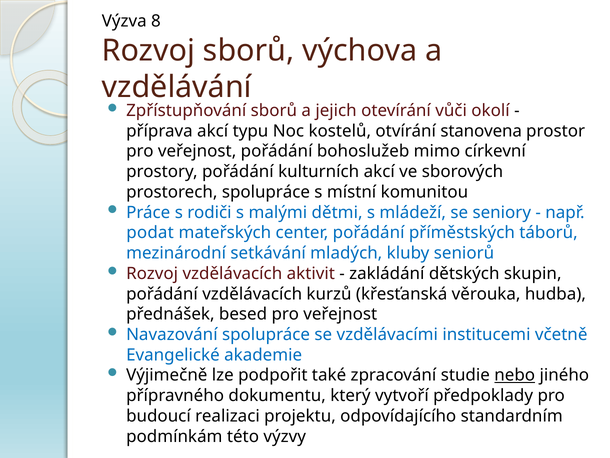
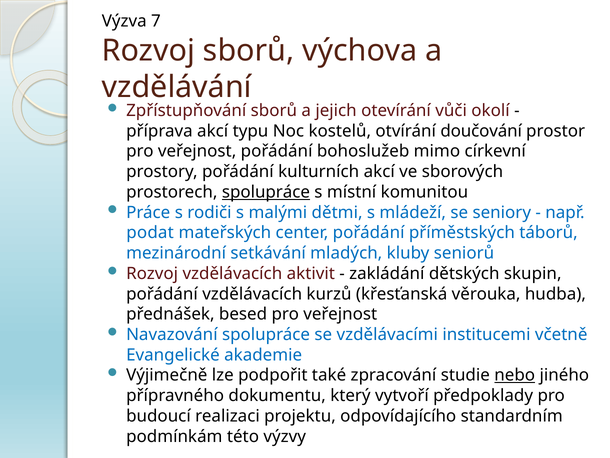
8: 8 -> 7
stanovena: stanovena -> doučování
spolupráce at (266, 192) underline: none -> present
